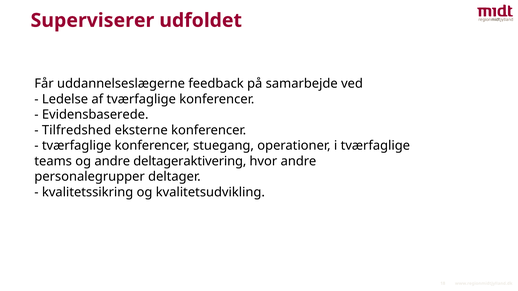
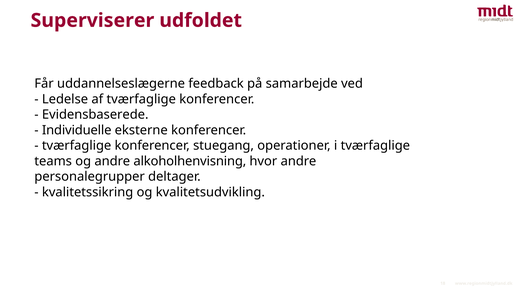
Tilfredshed: Tilfredshed -> Individuelle
deltageraktivering: deltageraktivering -> alkoholhenvisning
